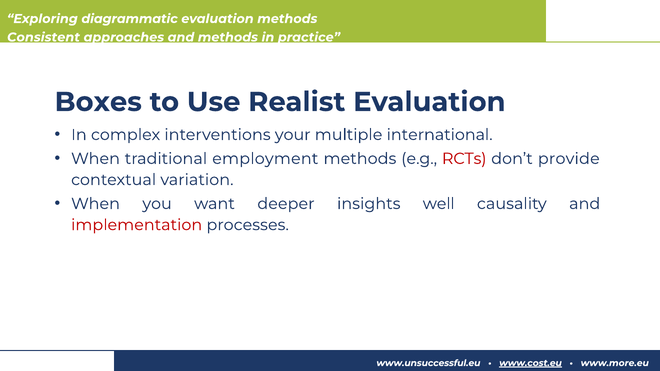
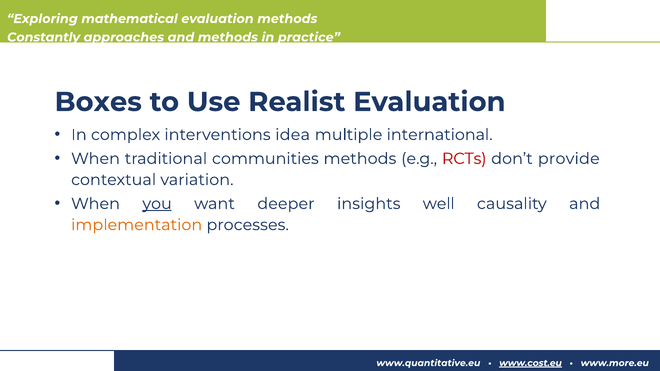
diagrammatic: diagrammatic -> mathematical
Consistent: Consistent -> Constantly
your: your -> idea
employment: employment -> communities
you underline: none -> present
implementation colour: red -> orange
www.unsuccessful.eu: www.unsuccessful.eu -> www.quantitative.eu
